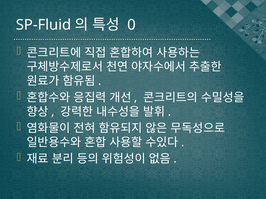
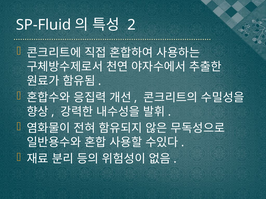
0: 0 -> 2
